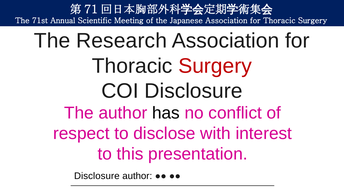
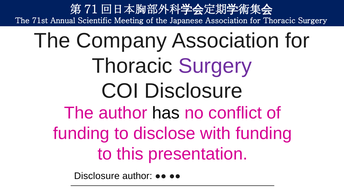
Research: Research -> Company
Surgery at (215, 66) colour: red -> purple
respect at (81, 134): respect -> funding
with interest: interest -> funding
